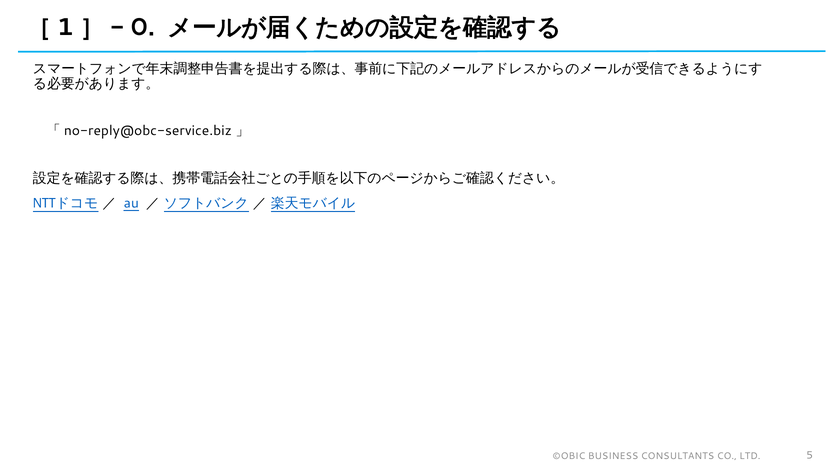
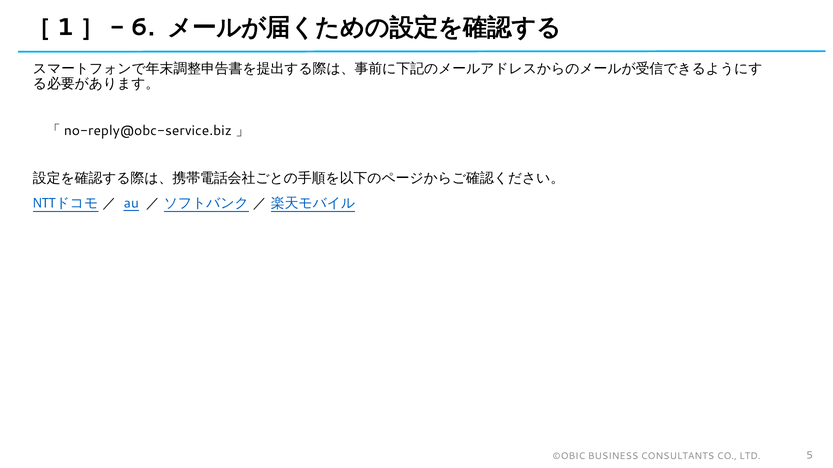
0: 0 -> 6
